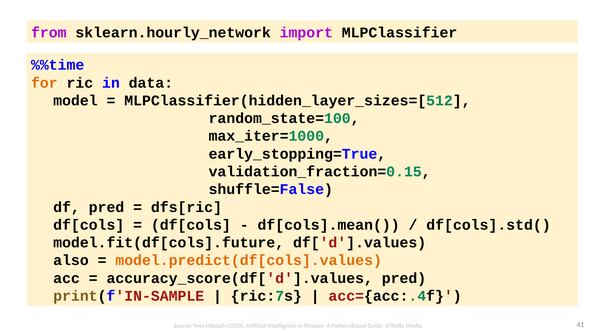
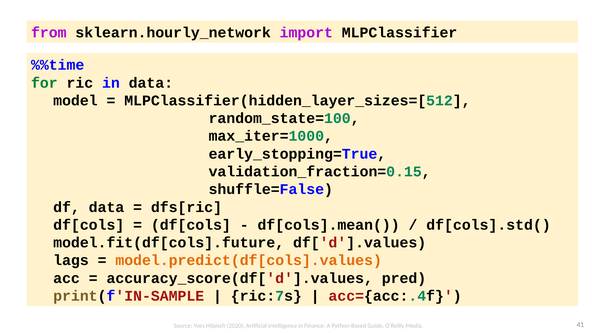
for colour: orange -> green
df pred: pred -> data
also: also -> lags
